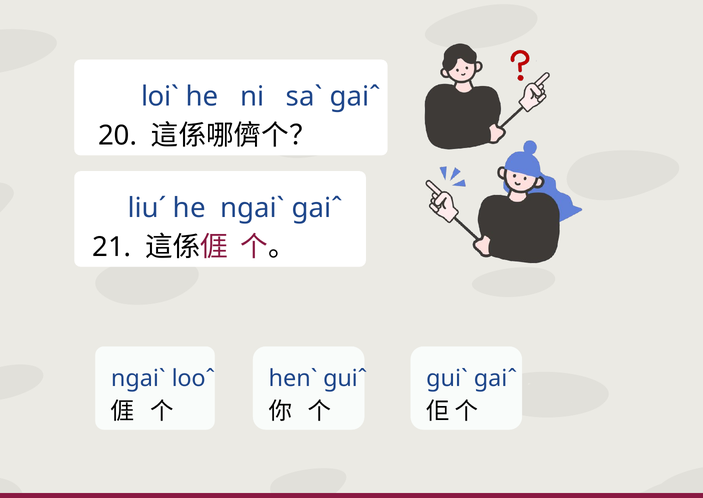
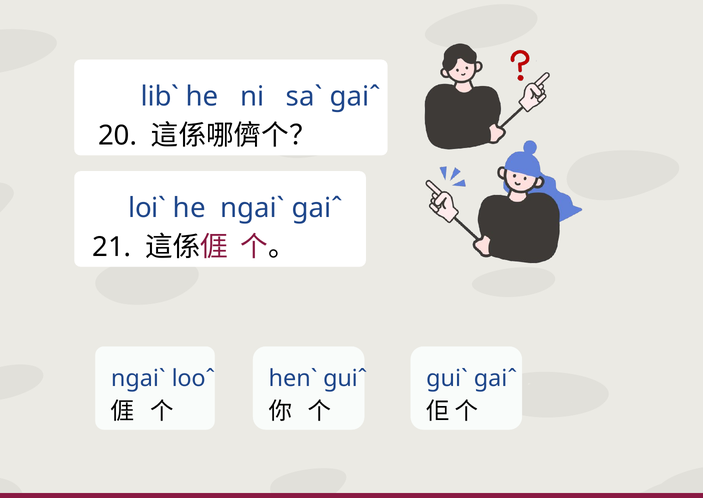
loiˋ: loiˋ -> libˋ
liuˊ: liuˊ -> loiˋ
